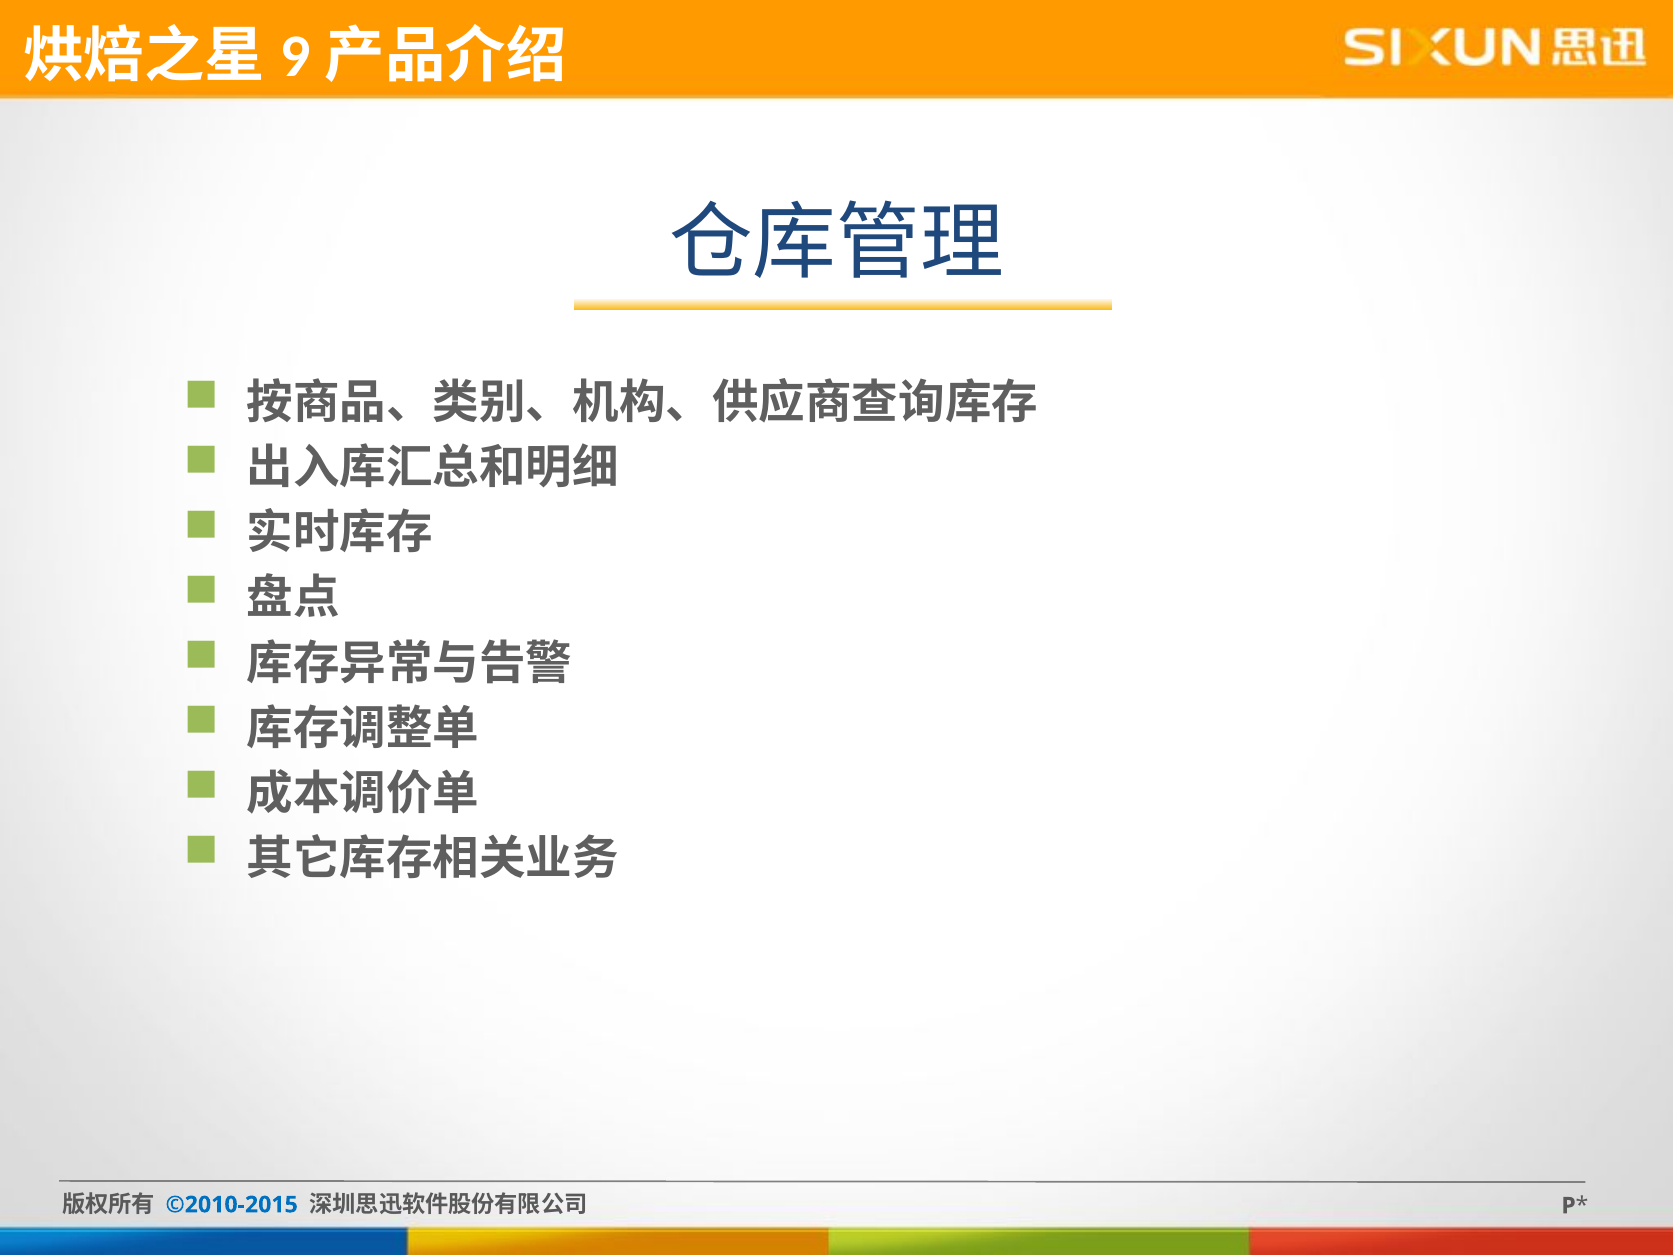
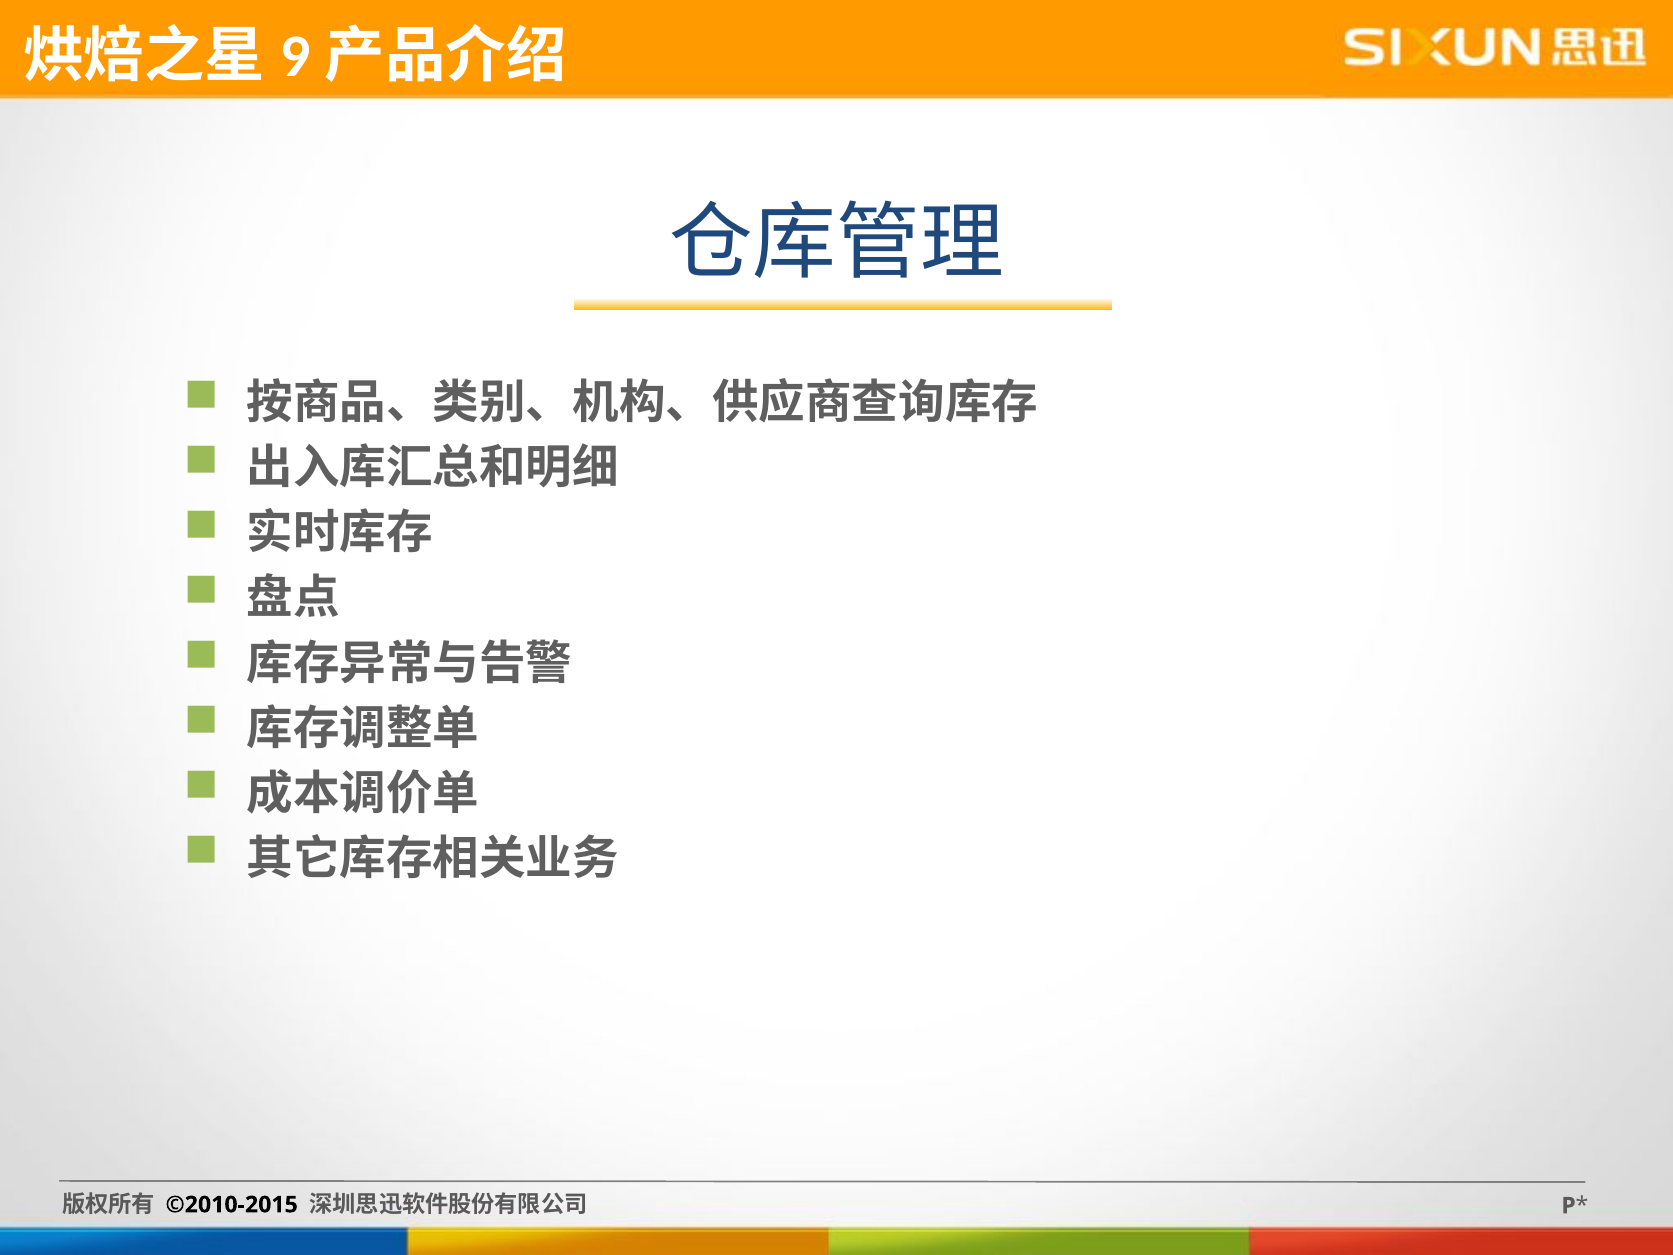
©2010-2015 colour: blue -> black
